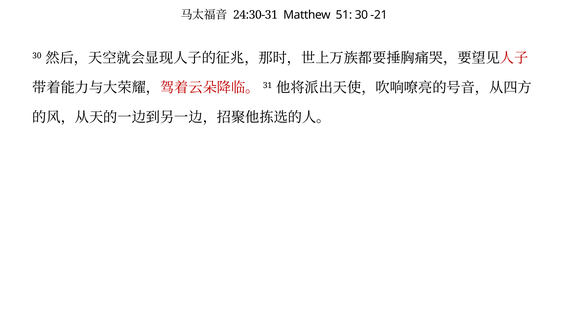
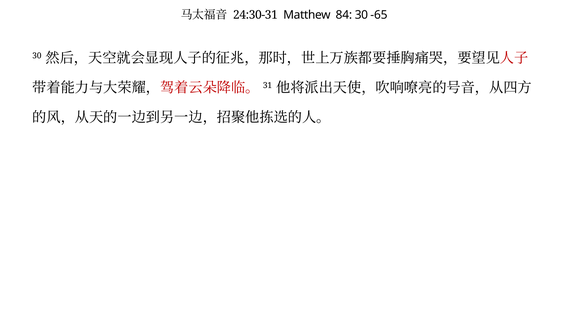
51: 51 -> 84
-21: -21 -> -65
